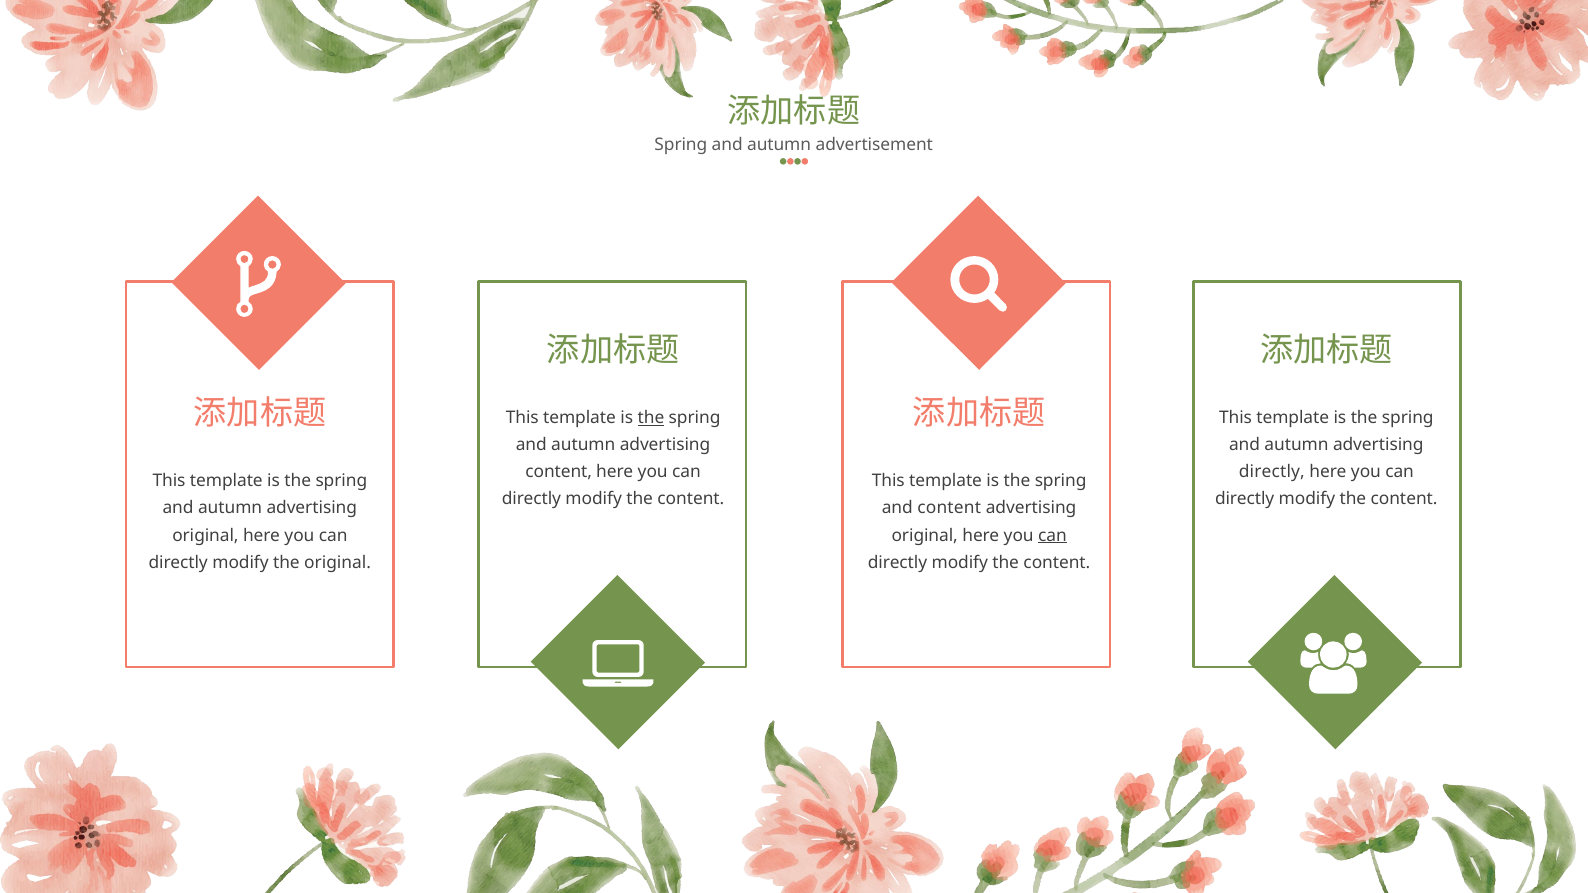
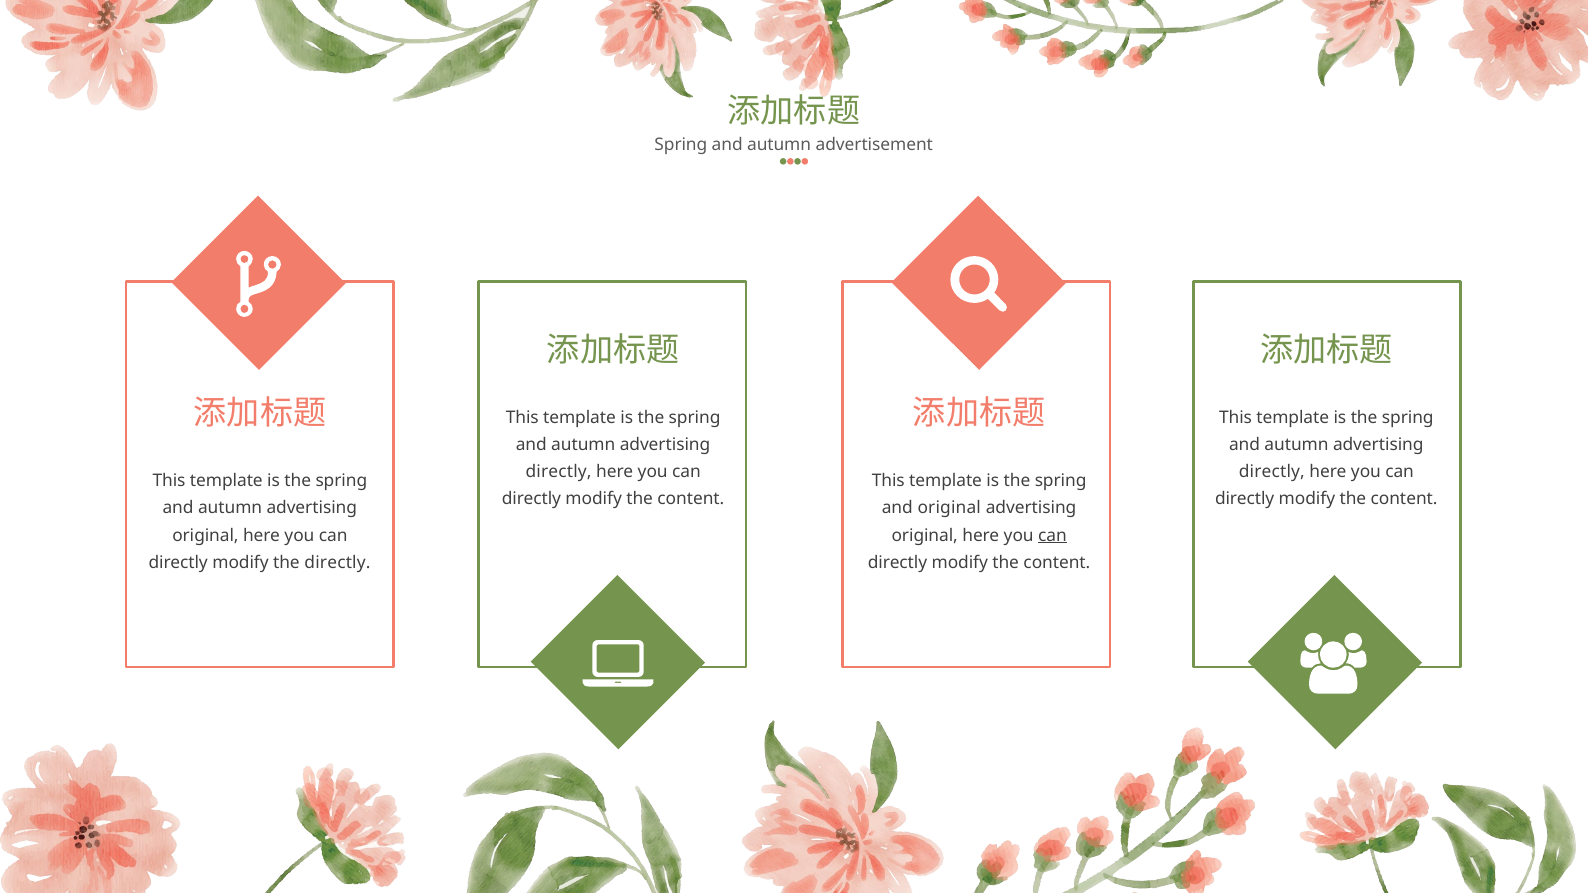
the at (651, 418) underline: present -> none
content at (559, 472): content -> directly
and content: content -> original
the original: original -> directly
